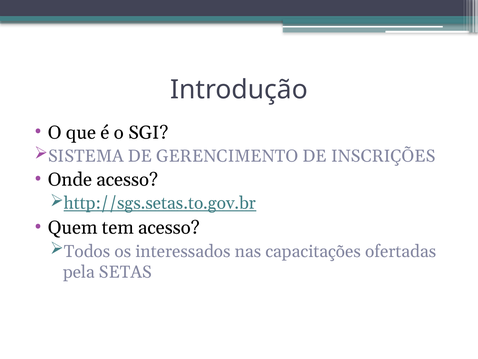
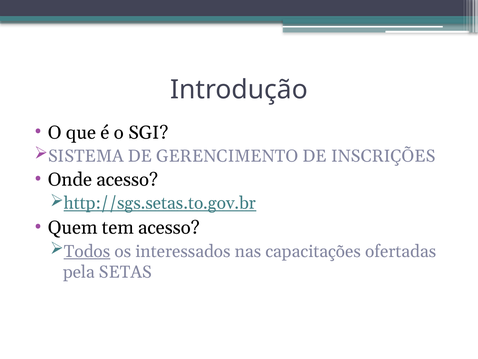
Todos underline: none -> present
